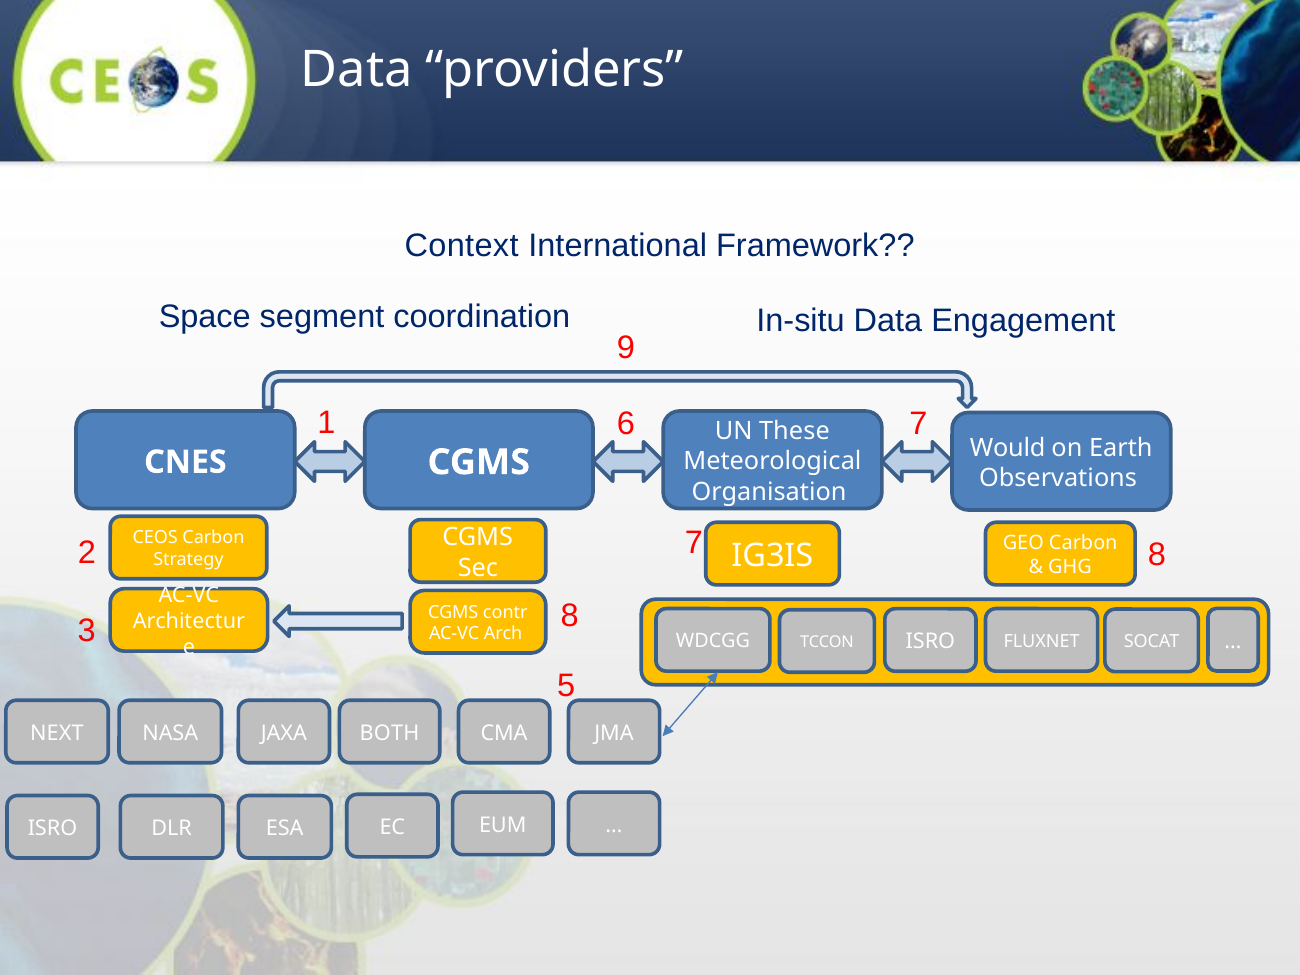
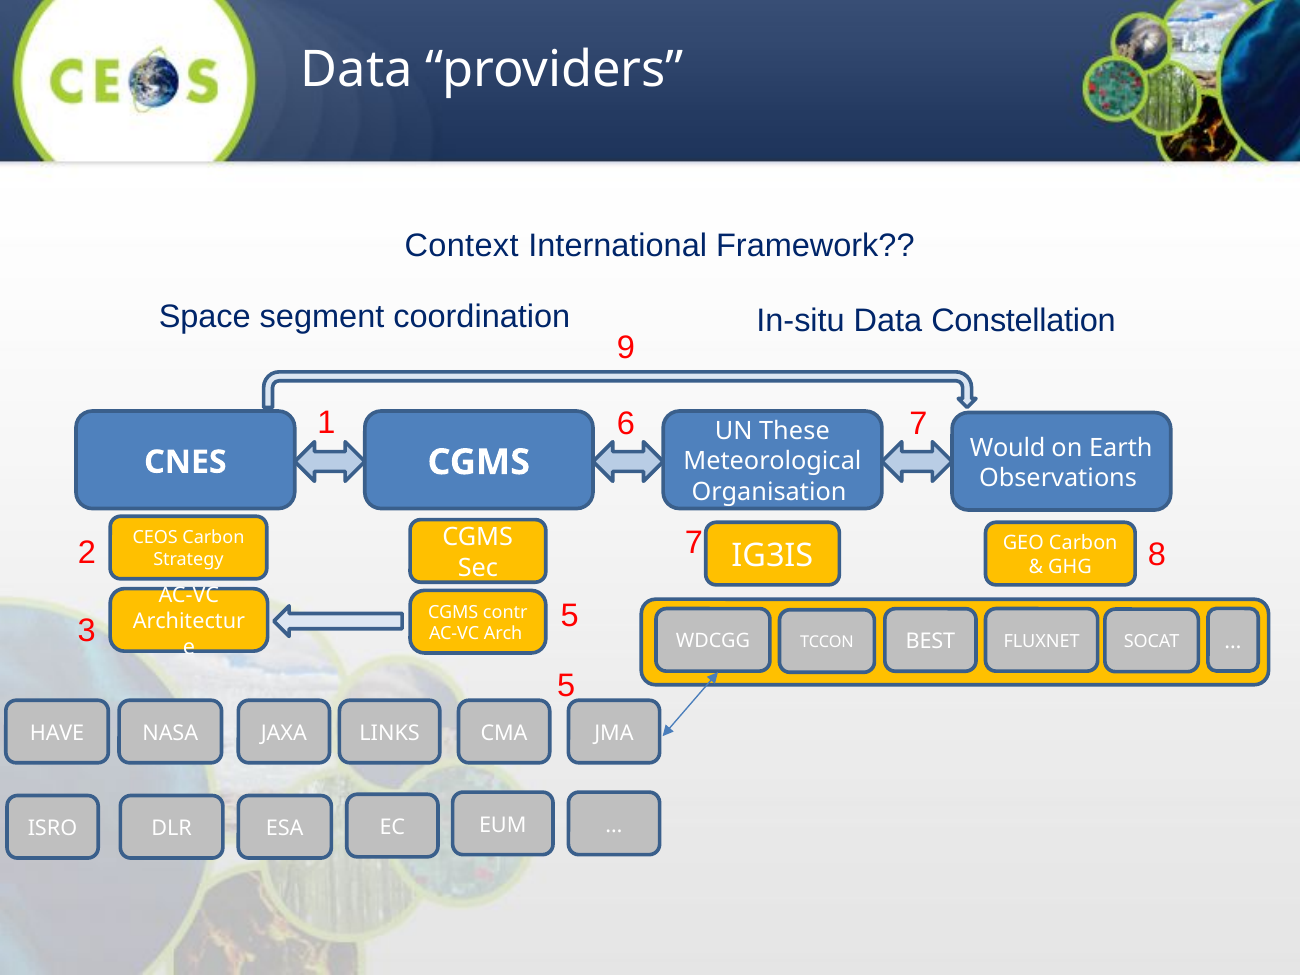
Engagement: Engagement -> Constellation
3 8: 8 -> 5
TCCON ISRO: ISRO -> BEST
NEXT: NEXT -> HAVE
BOTH: BOTH -> LINKS
